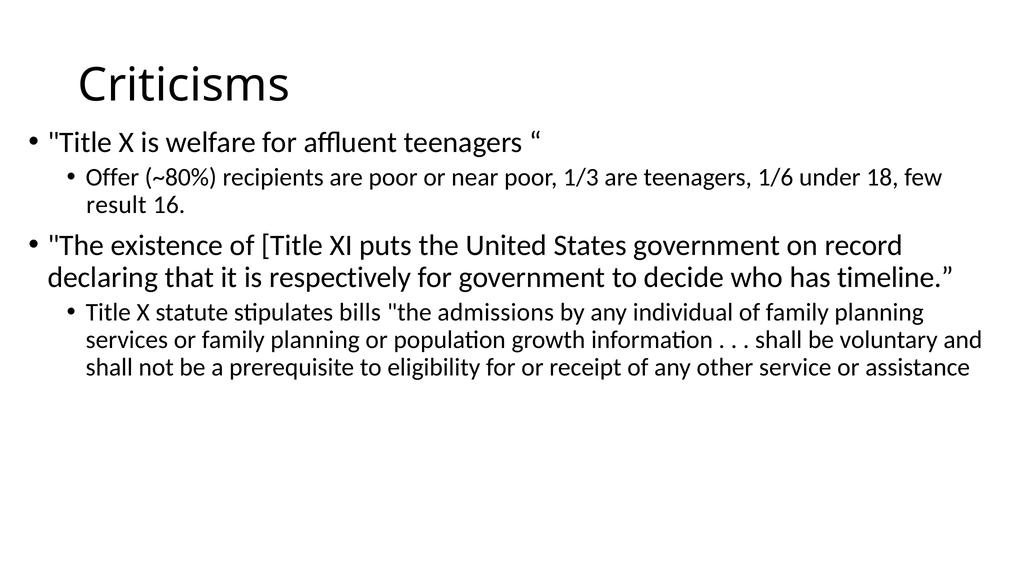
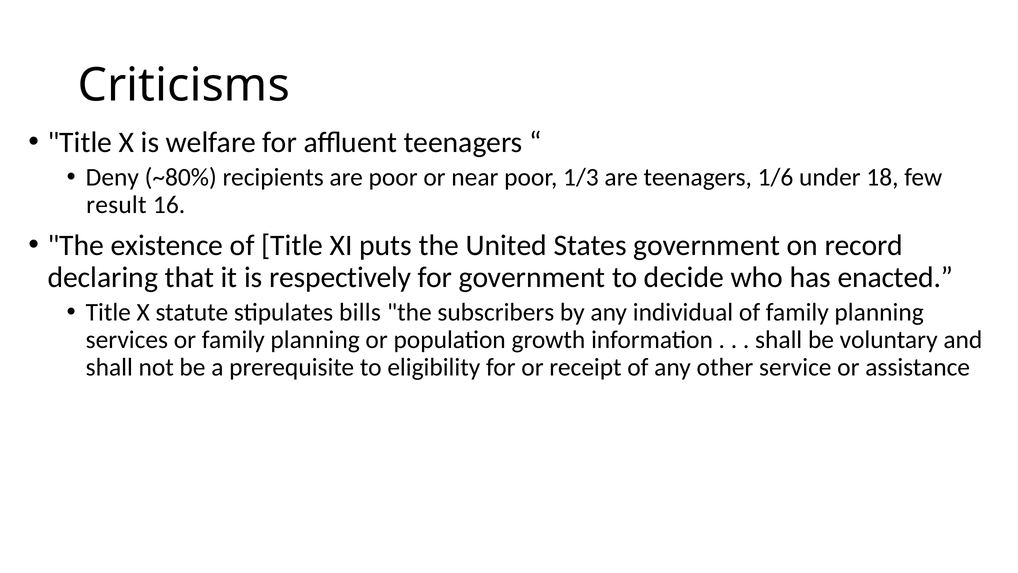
Offer: Offer -> Deny
timeline: timeline -> enacted
admissions: admissions -> subscribers
